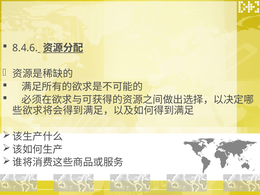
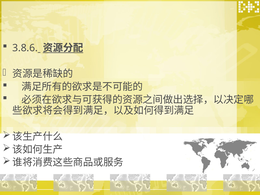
8.4.6: 8.4.6 -> 3.8.6
